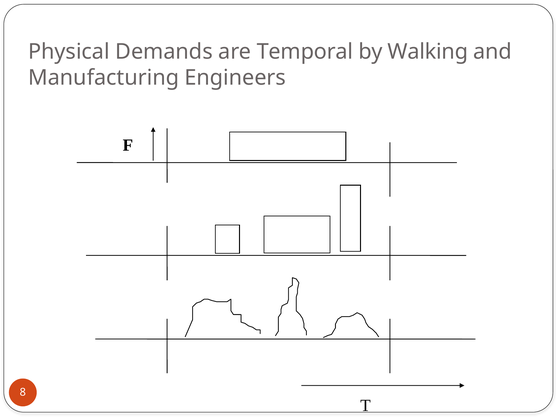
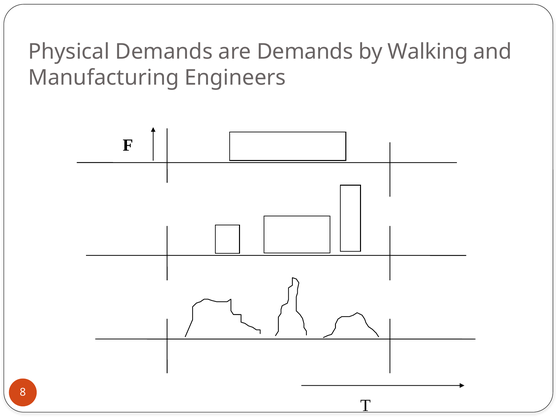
are Temporal: Temporal -> Demands
